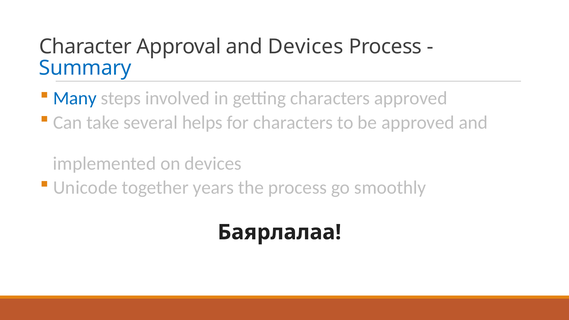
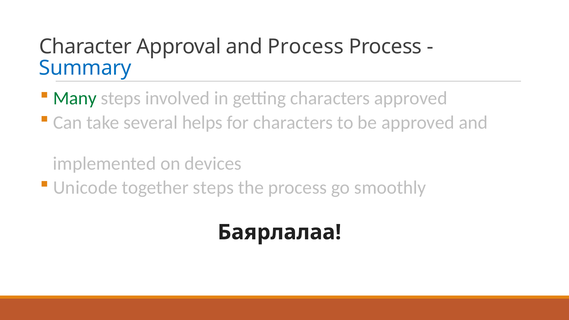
and Devices: Devices -> Process
Many colour: blue -> green
together years: years -> steps
